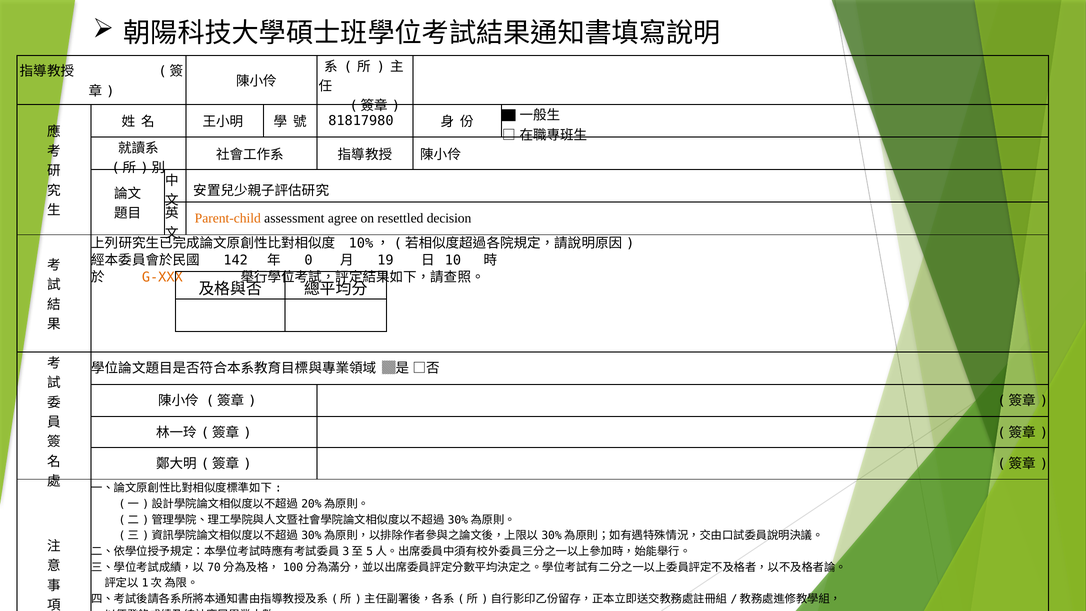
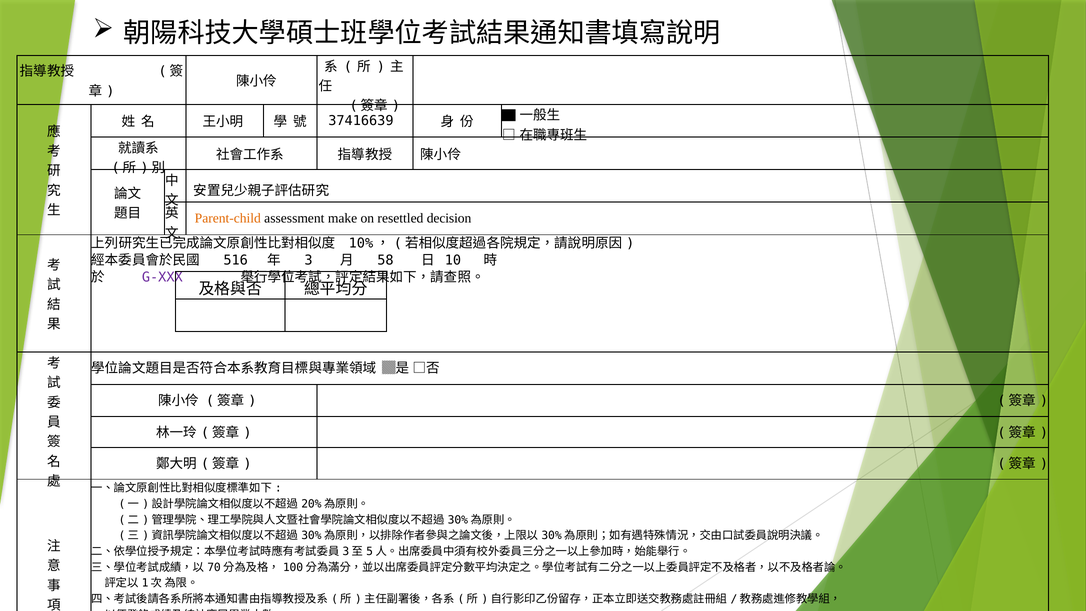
81817980: 81817980 -> 37416639
agree: agree -> make
142: 142 -> 516
0: 0 -> 3
19: 19 -> 58
G-XXX colour: orange -> purple
